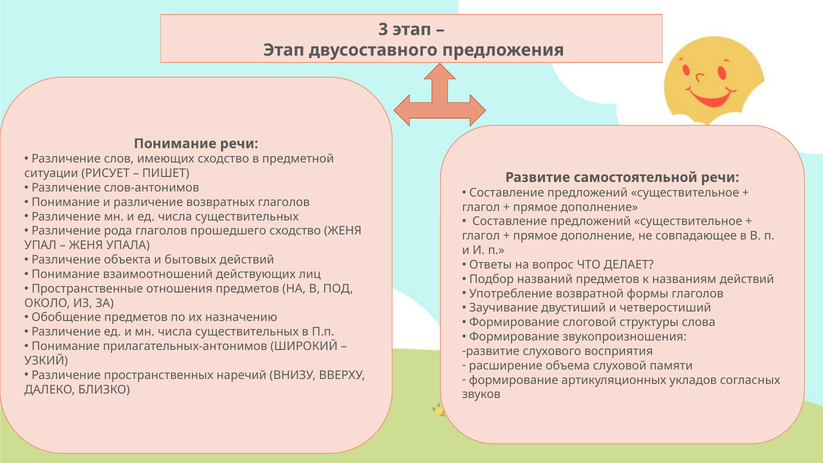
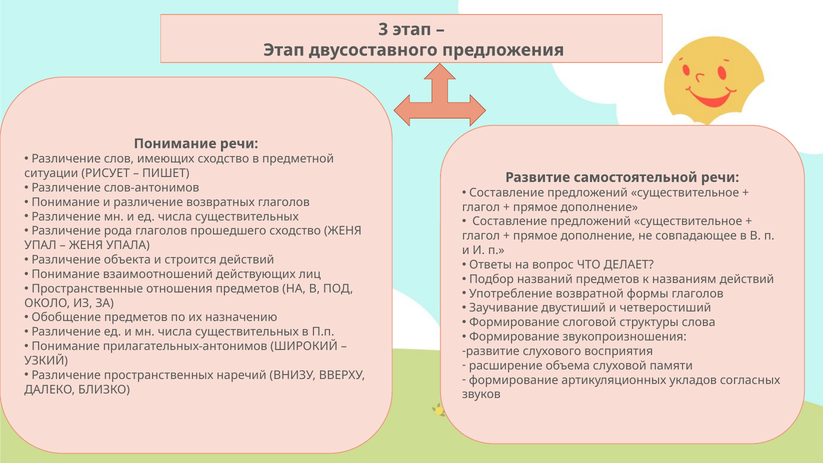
бытовых: бытовых -> строится
